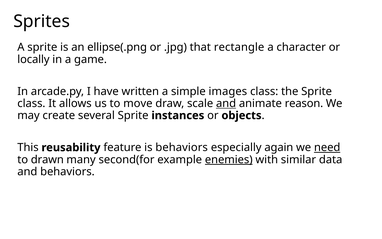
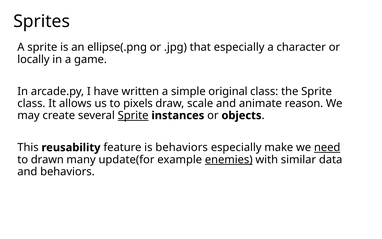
that rectangle: rectangle -> especially
images: images -> original
move: move -> pixels
and at (226, 103) underline: present -> none
Sprite at (133, 115) underline: none -> present
again: again -> make
second(for: second(for -> update(for
